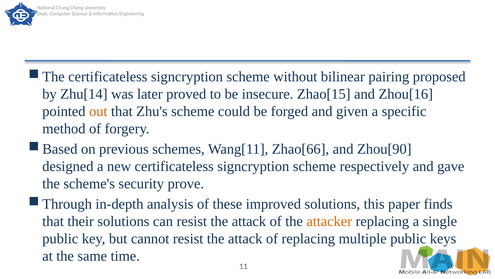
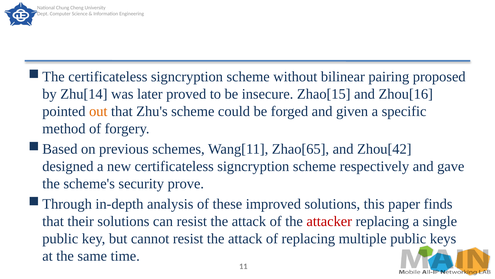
Zhao[66: Zhao[66 -> Zhao[65
Zhou[90: Zhou[90 -> Zhou[42
attacker colour: orange -> red
